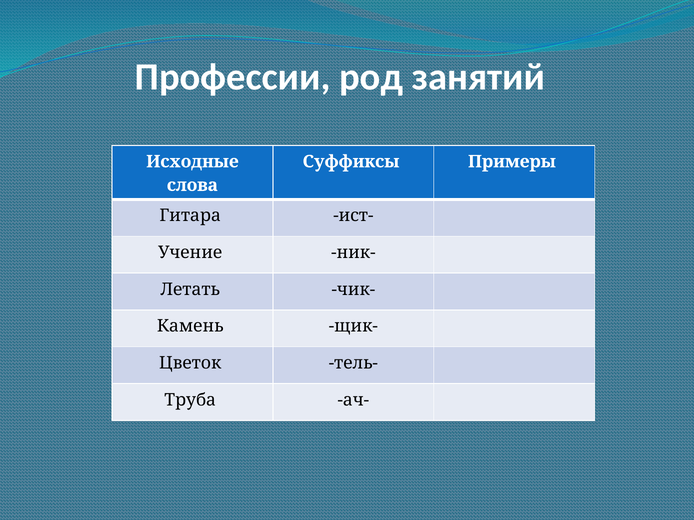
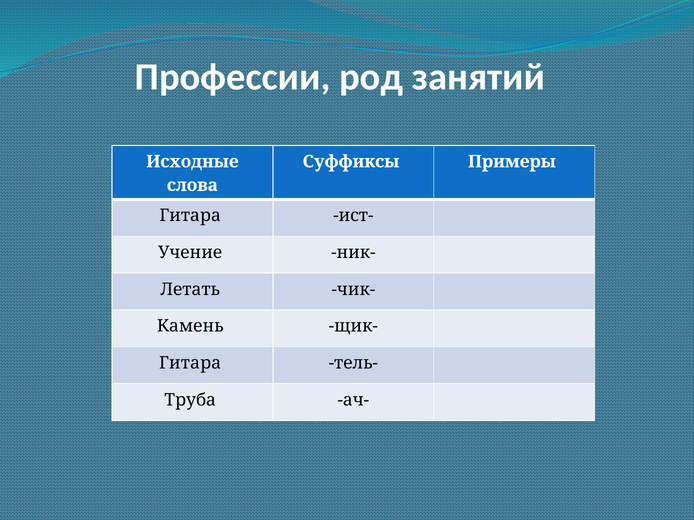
Цветок at (190, 363): Цветок -> Гитара
